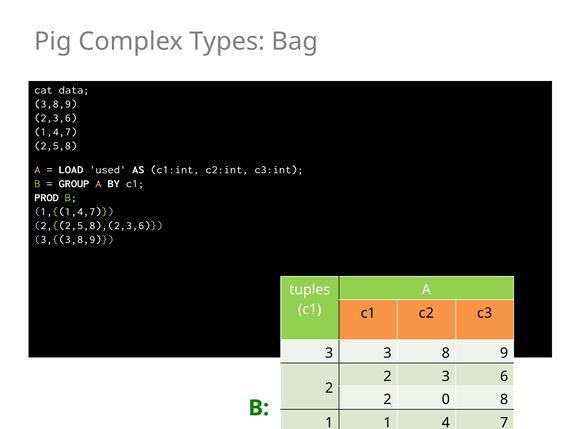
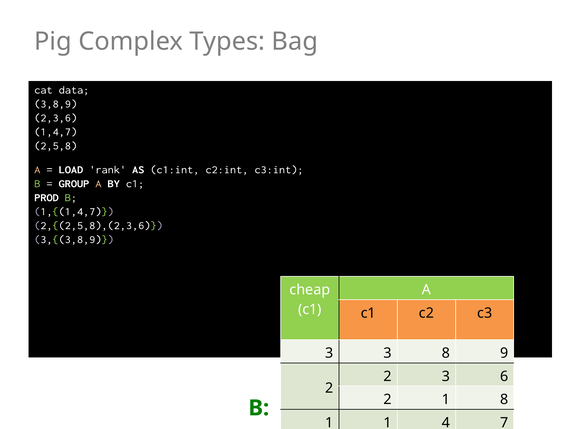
used: used -> rank
tuples: tuples -> cheap
2 0: 0 -> 1
